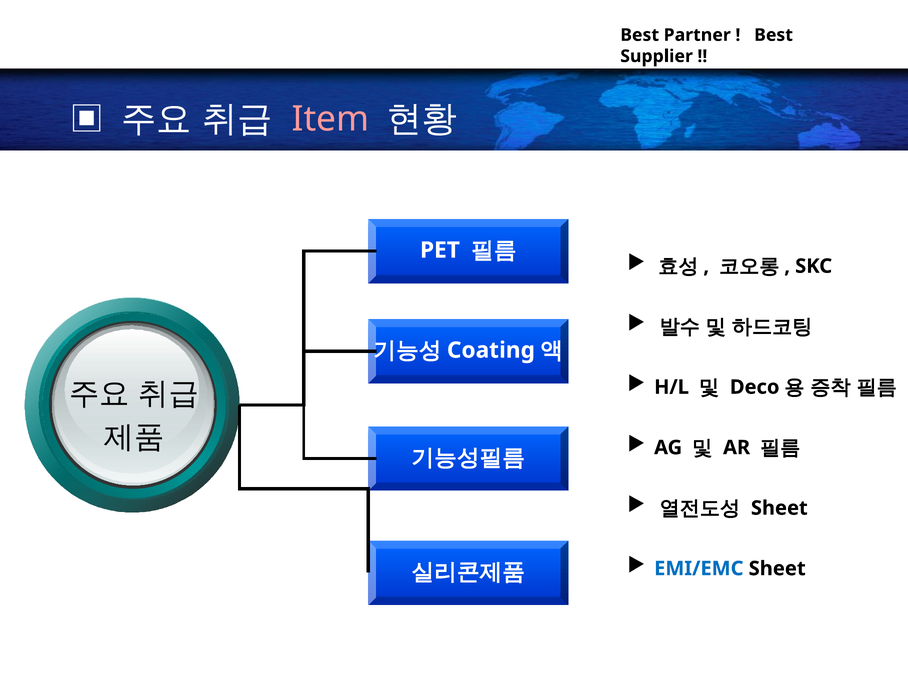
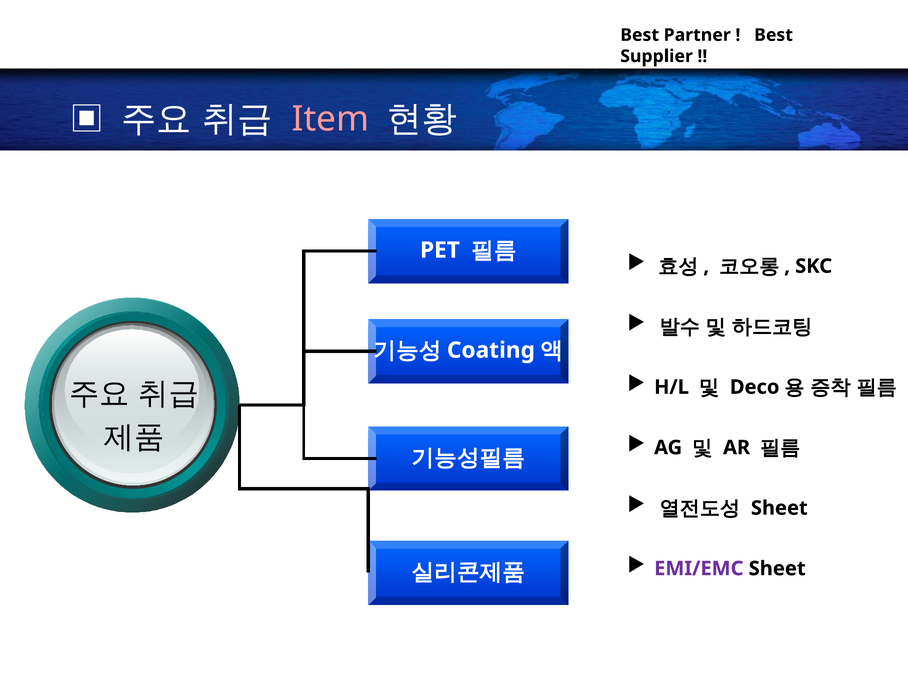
EMI/EMC colour: blue -> purple
